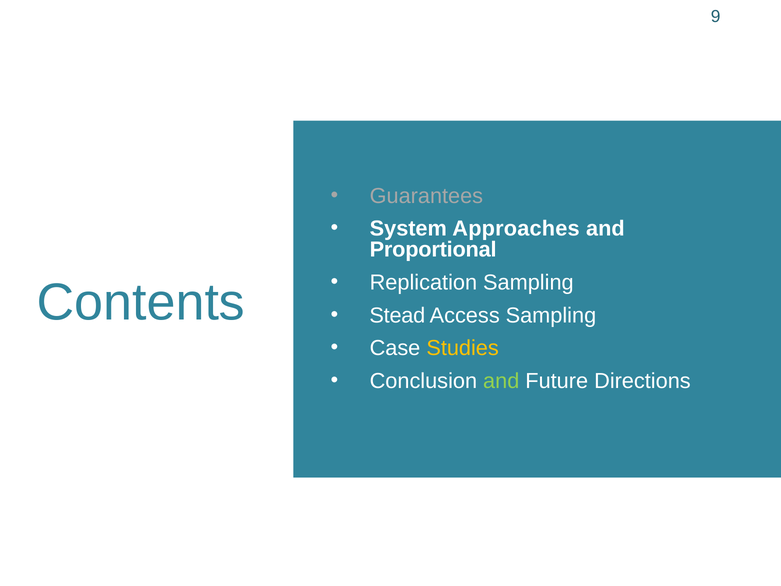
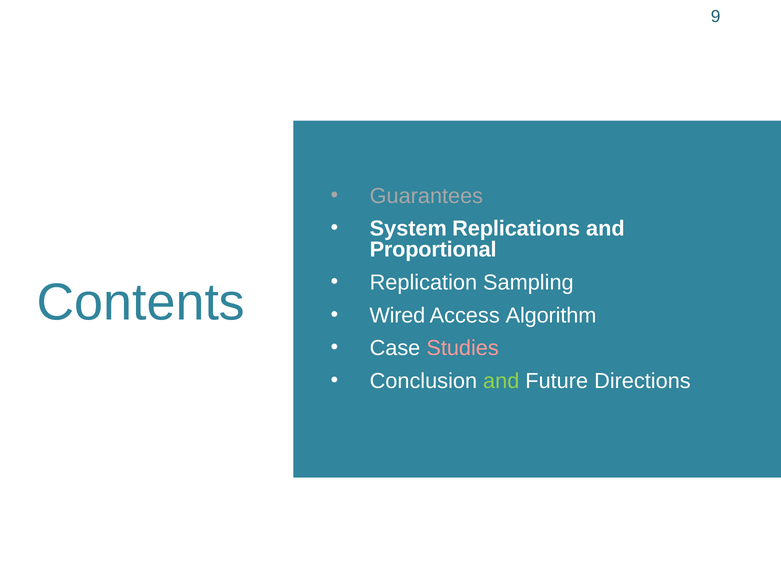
Approaches: Approaches -> Replications
Stead: Stead -> Wired
Access Sampling: Sampling -> Algorithm
Studies colour: yellow -> pink
